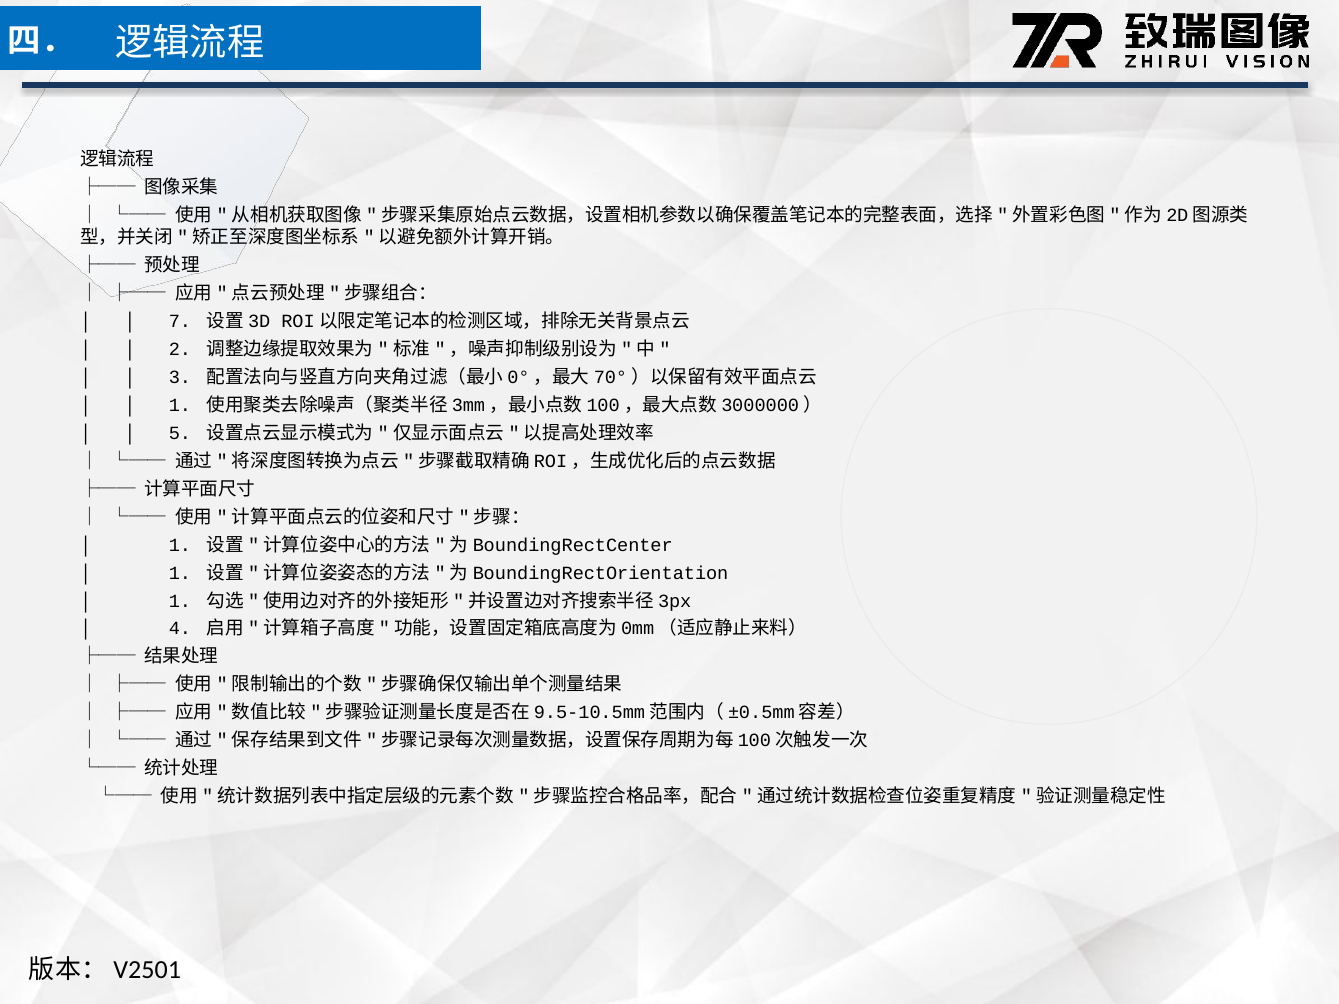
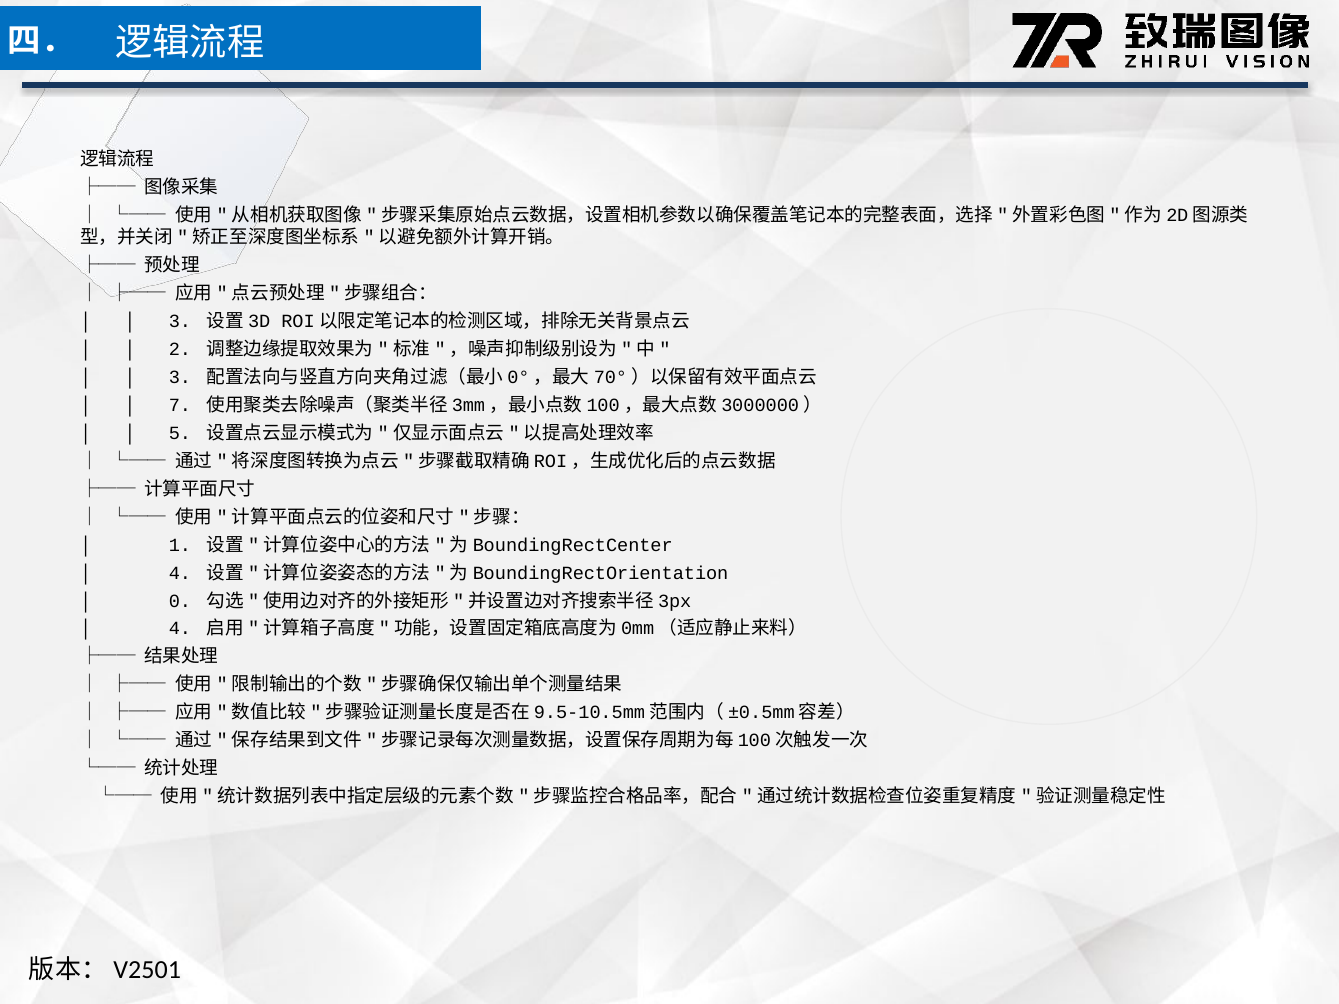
7 at (180, 322): 7 -> 3
1 at (180, 405): 1 -> 7
1 at (180, 573): 1 -> 4
1 at (180, 601): 1 -> 0
